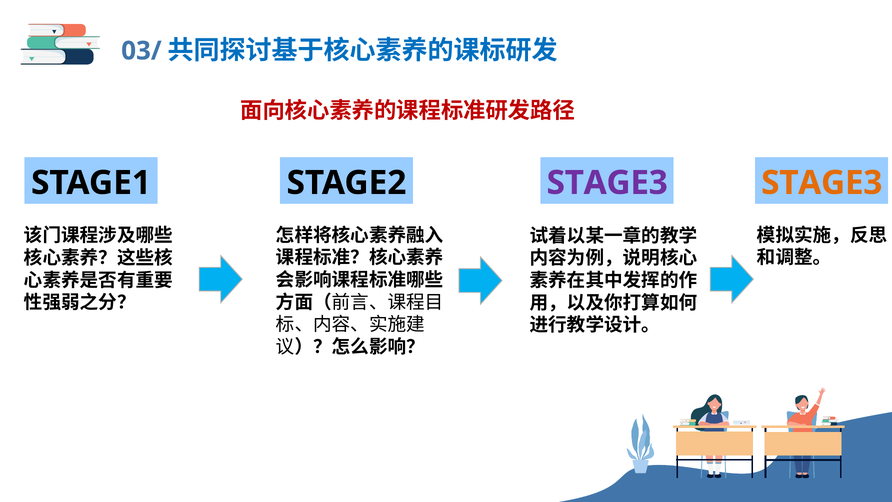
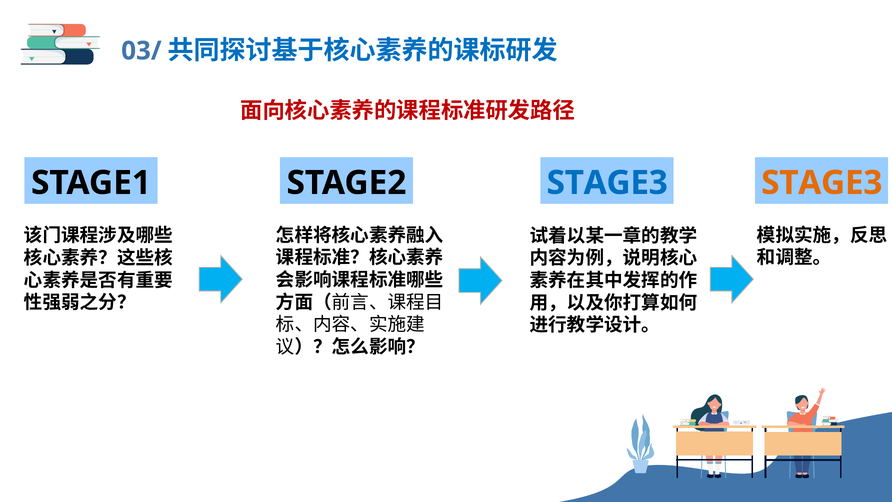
STAGE3 at (607, 183) colour: purple -> blue
